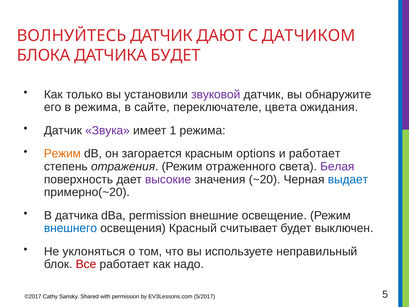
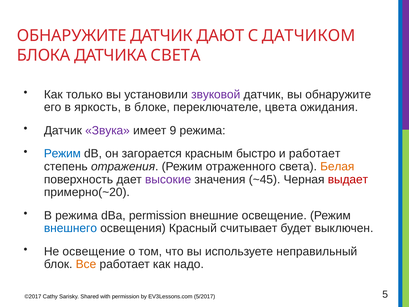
ВОЛНУЙТЕСЬ at (72, 36): ВОЛНУЙТЕСЬ -> ОБНАРУЖИТЕ
ДАТЧИКА БУДЕТ: БУДЕТ -> СВЕТА
в режима: режима -> яркость
сайте: сайте -> блоке
1: 1 -> 9
Режим at (62, 153) colour: orange -> blue
options: options -> быстро
Белая colour: purple -> orange
~20: ~20 -> ~45
выдает colour: blue -> red
В датчика: датчика -> режима
Не уклоняться: уклоняться -> освещение
Все colour: red -> orange
